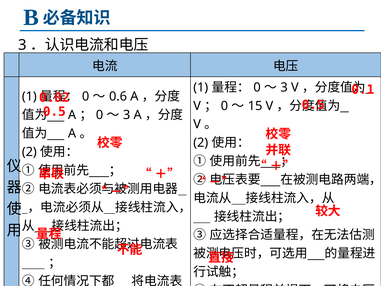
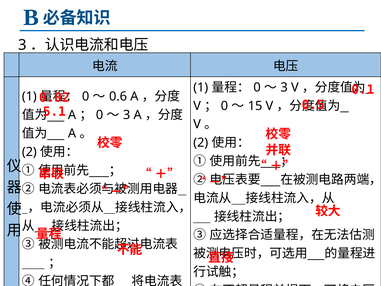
0.5 at (54, 111): 0.5 -> 5.1
